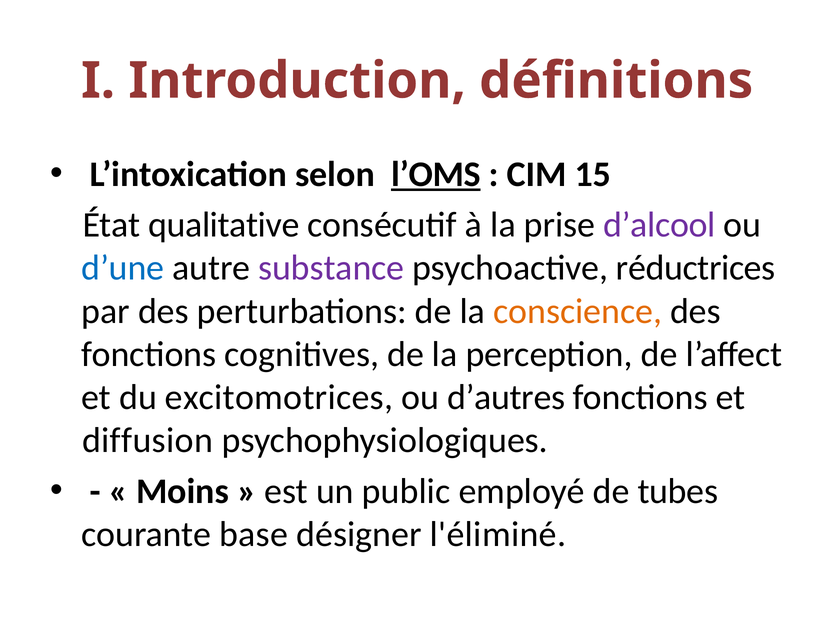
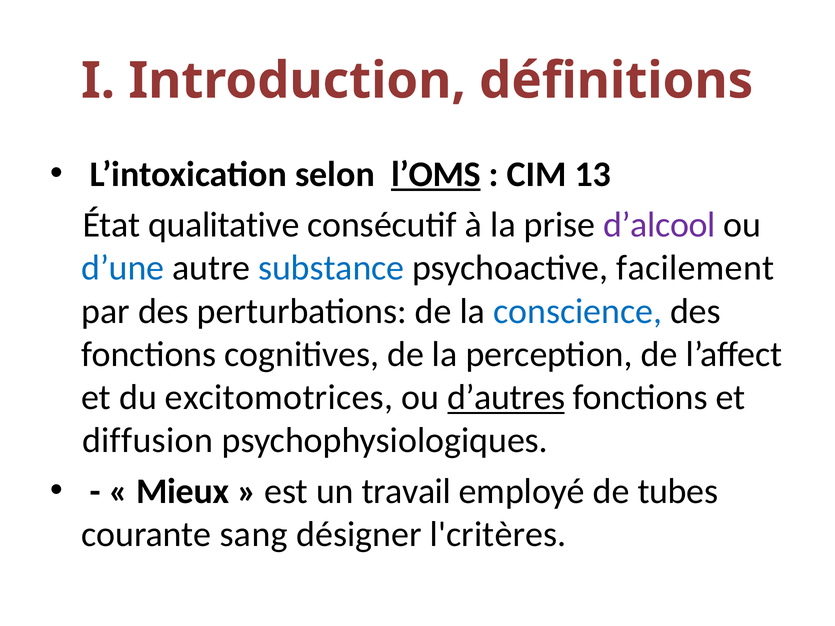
15: 15 -> 13
substance colour: purple -> blue
réductrices: réductrices -> facilement
conscience colour: orange -> blue
d’autres underline: none -> present
Moins: Moins -> Mieux
public: public -> travail
base: base -> sang
l'éliminé: l'éliminé -> l'critères
